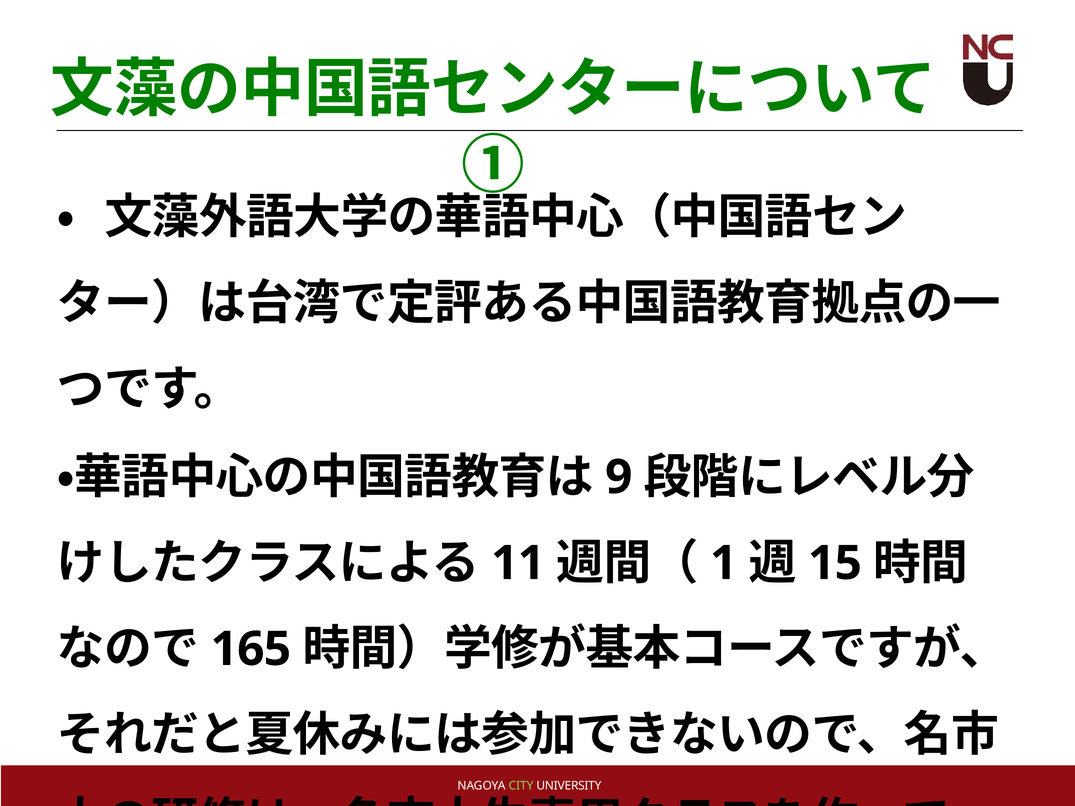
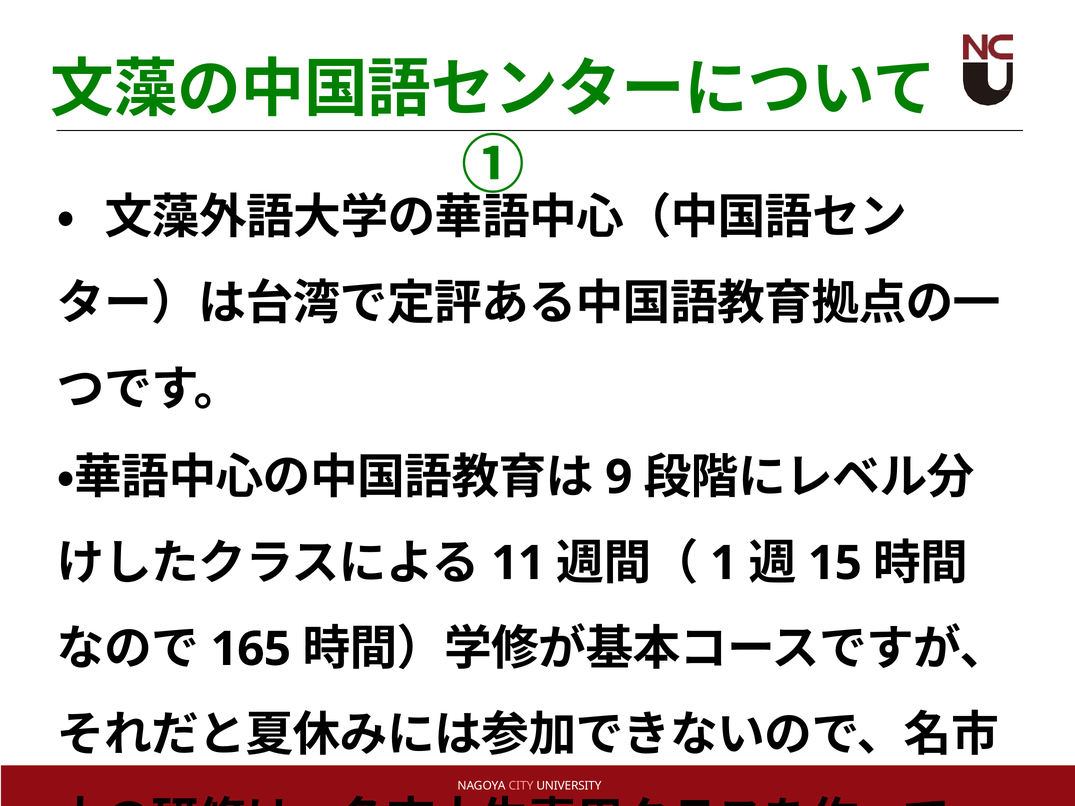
CITY colour: light green -> pink
